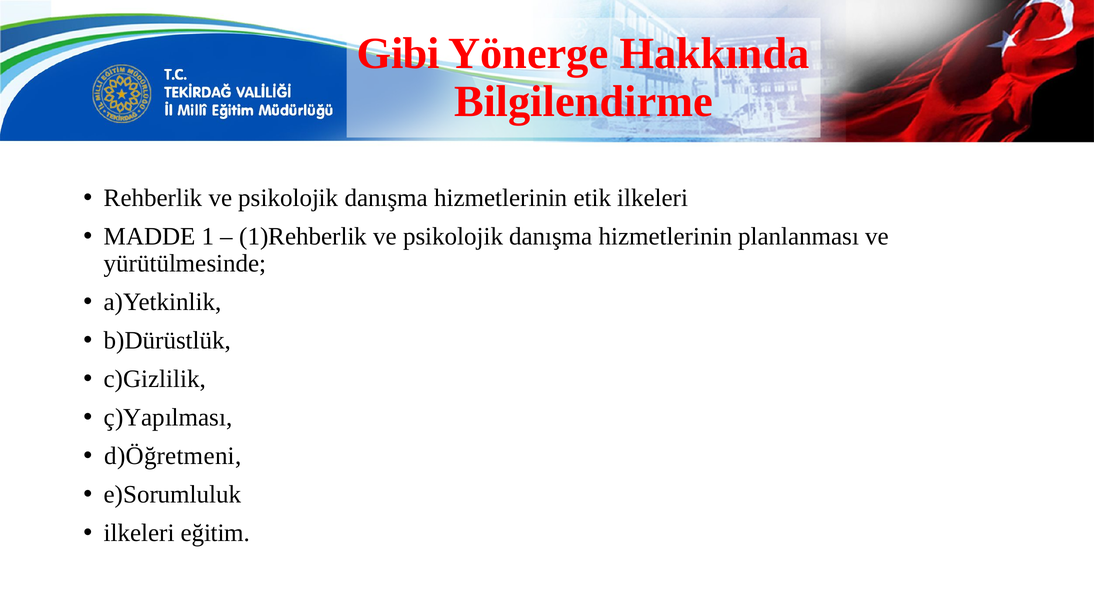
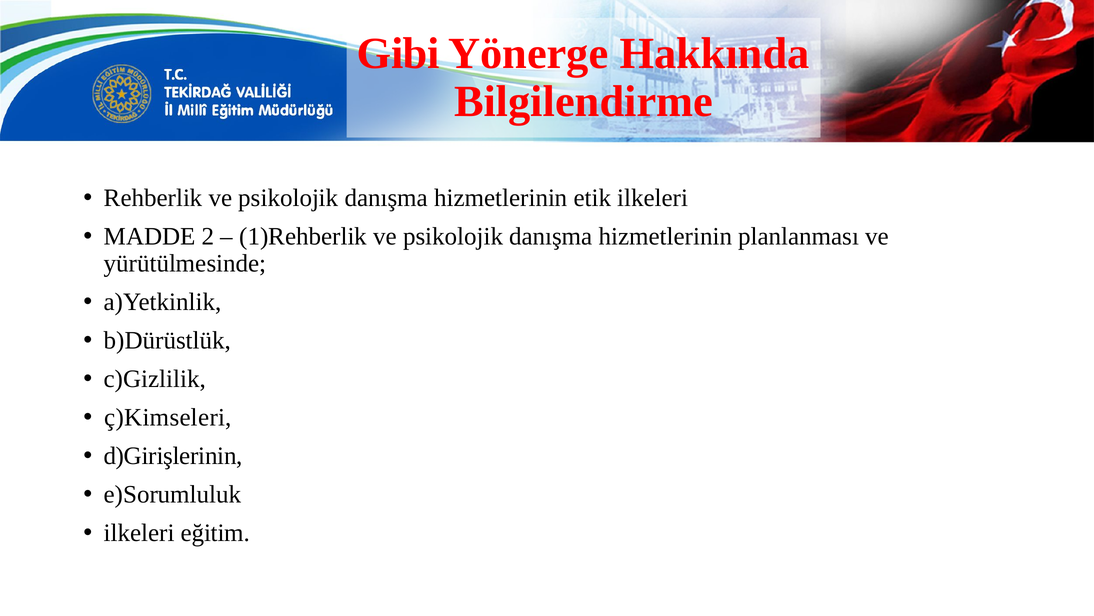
1: 1 -> 2
ç)Yapılması: ç)Yapılması -> ç)Kimseleri
d)Öğretmeni: d)Öğretmeni -> d)Girişlerinin
